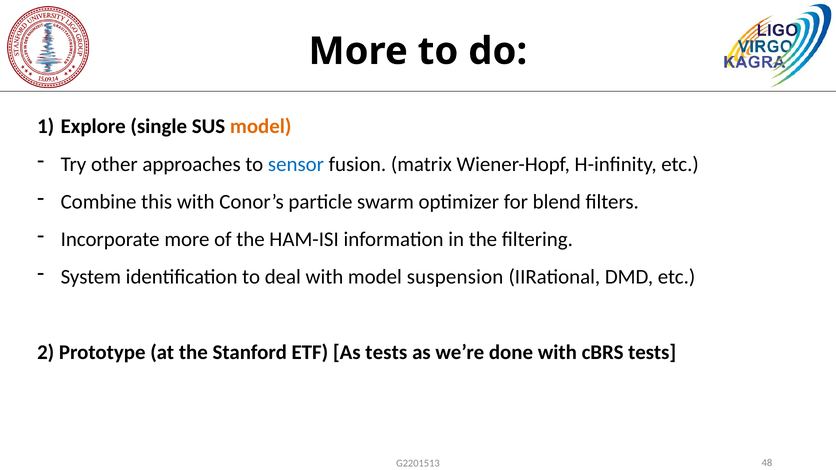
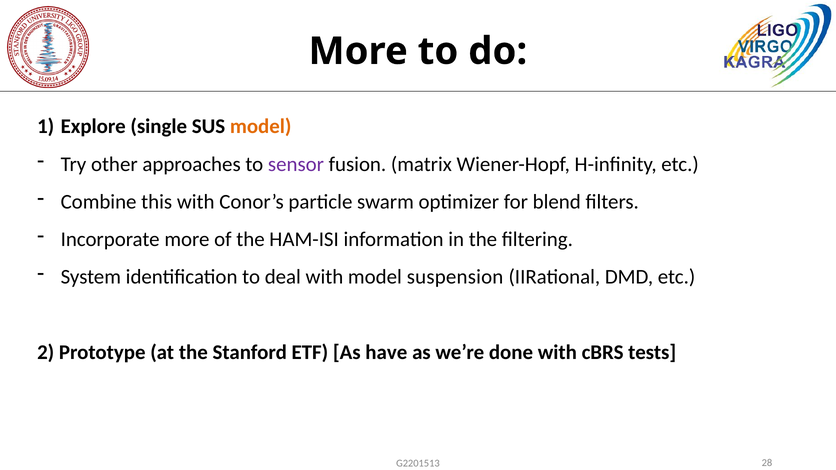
sensor colour: blue -> purple
As tests: tests -> have
48: 48 -> 28
